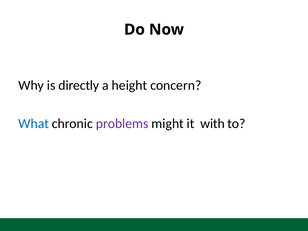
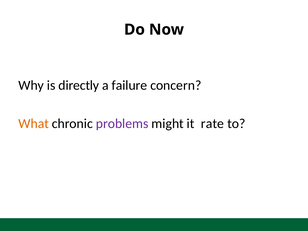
height: height -> failure
What colour: blue -> orange
with: with -> rate
